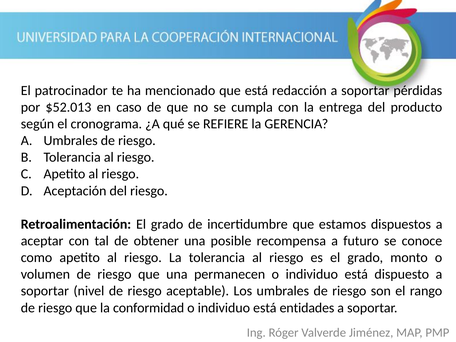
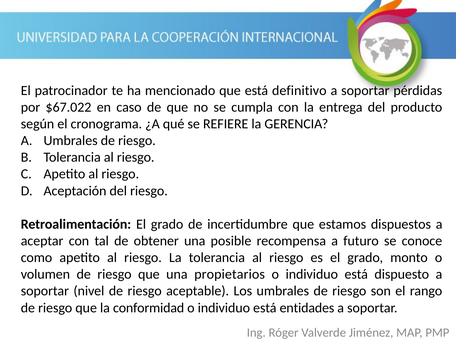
redacción: redacción -> definitivo
$52.013: $52.013 -> $67.022
permanecen: permanecen -> propietarios
